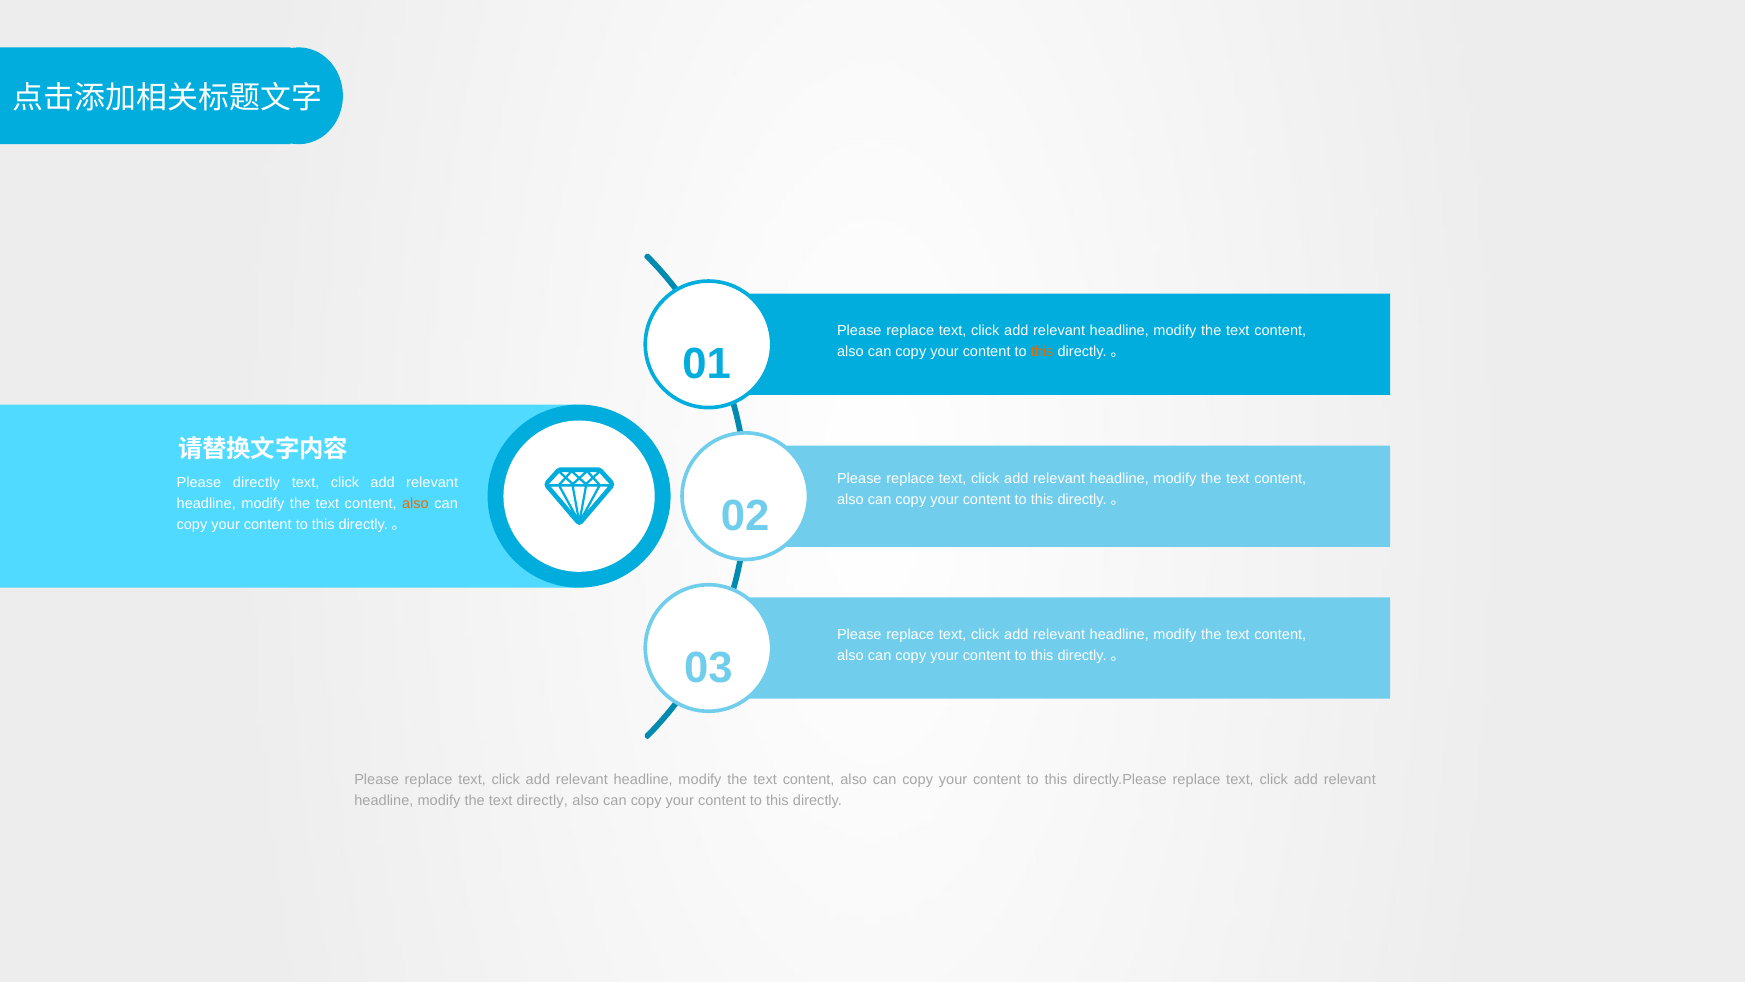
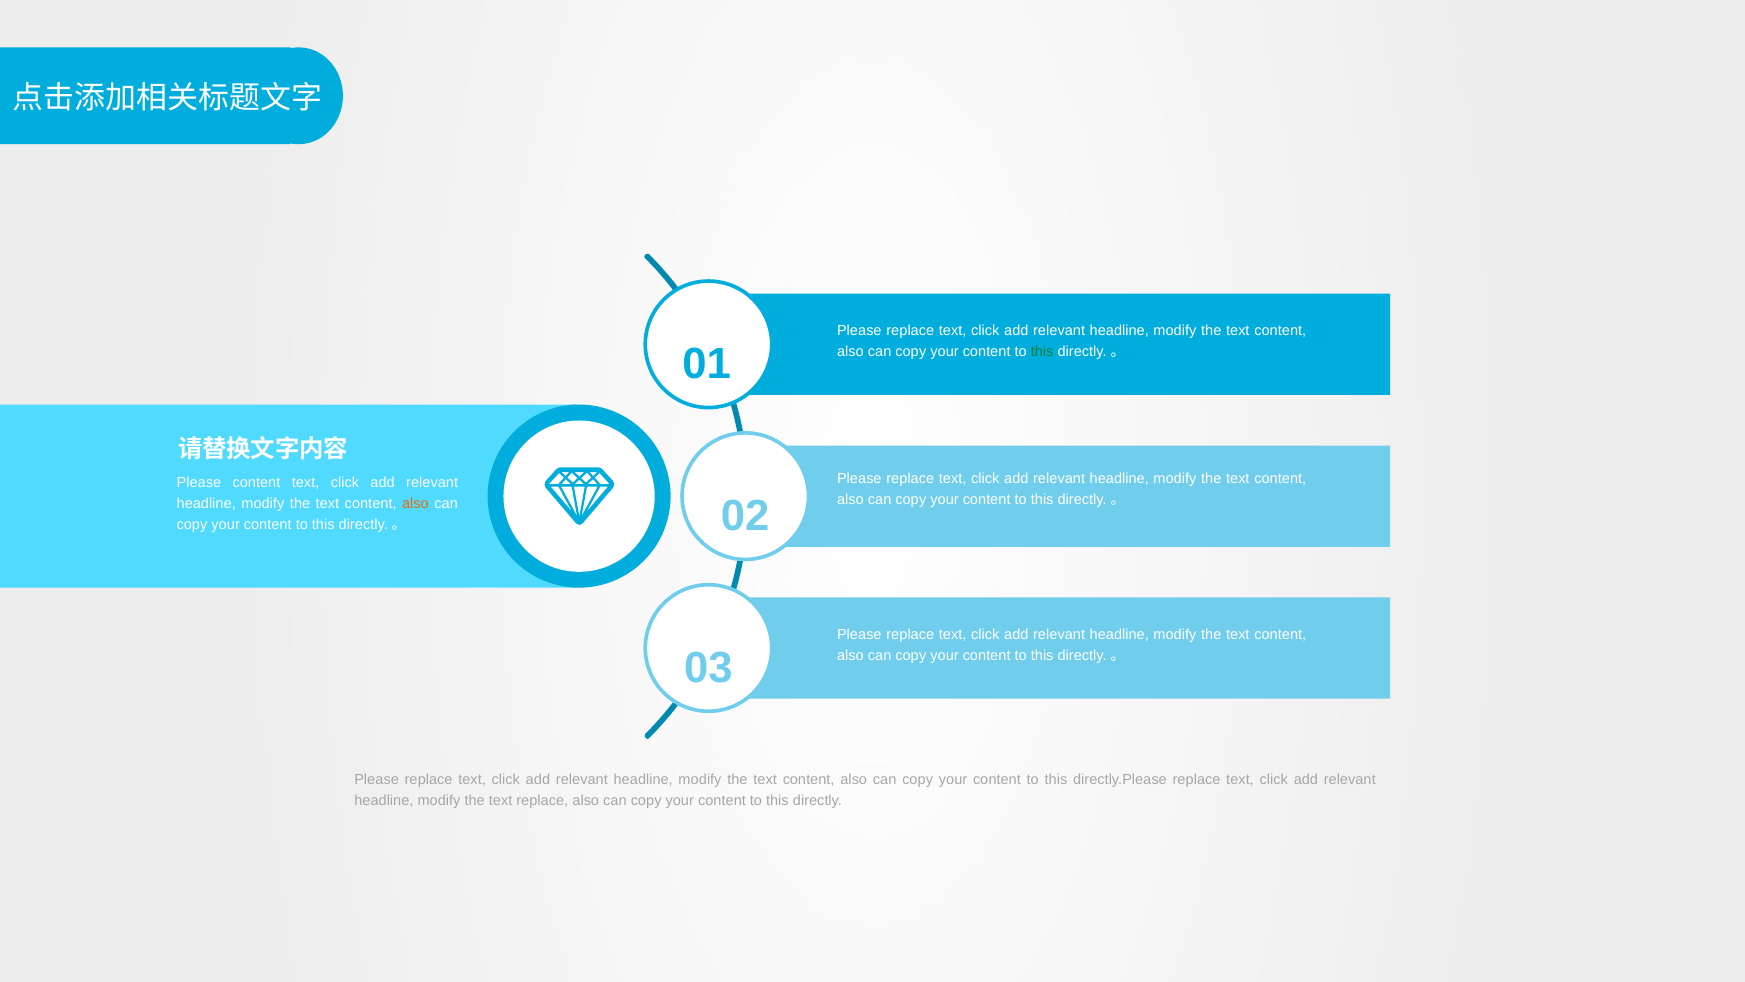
this at (1042, 352) colour: orange -> green
Please directly: directly -> content
text directly: directly -> replace
